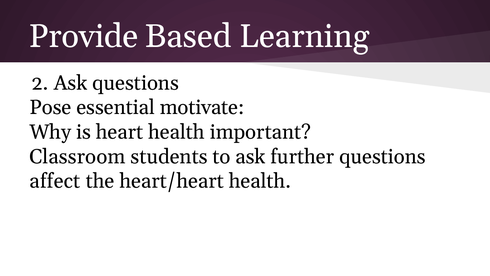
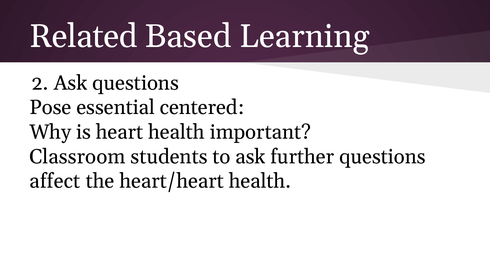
Provide: Provide -> Related
motivate: motivate -> centered
